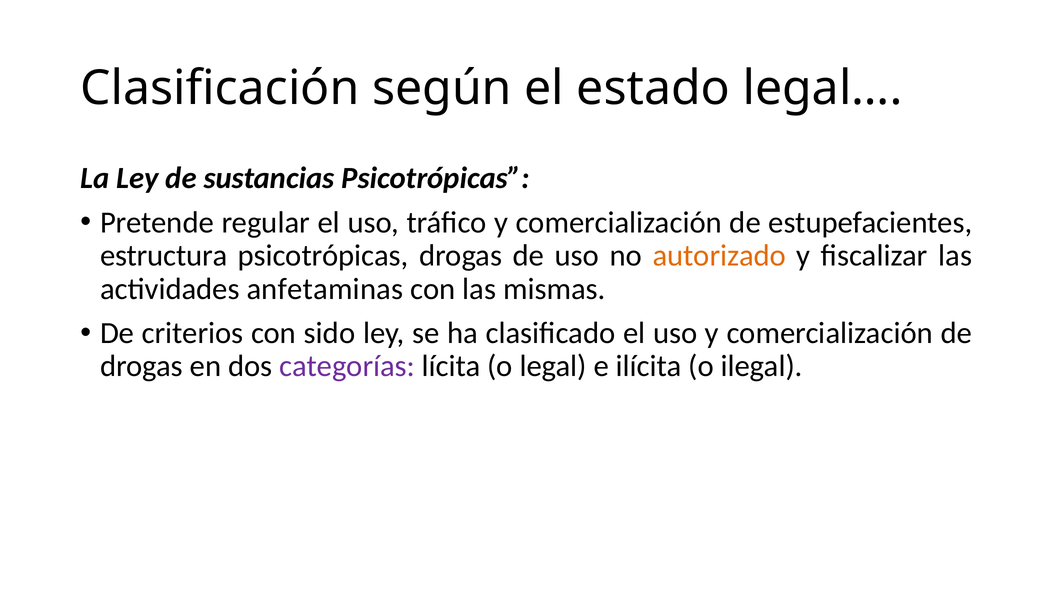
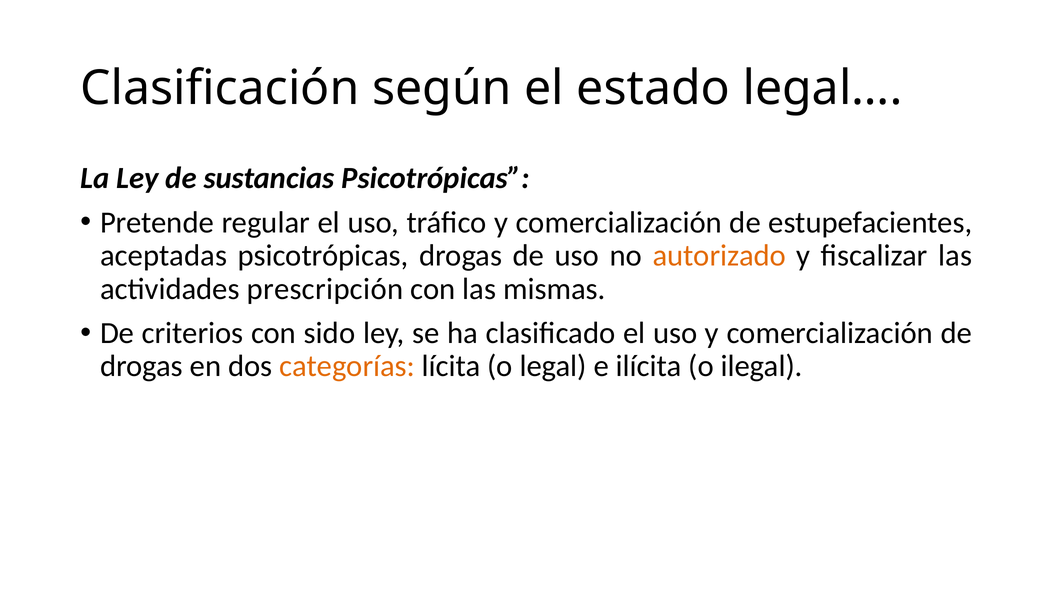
estructura: estructura -> aceptadas
anfetaminas: anfetaminas -> prescripción
categorías colour: purple -> orange
